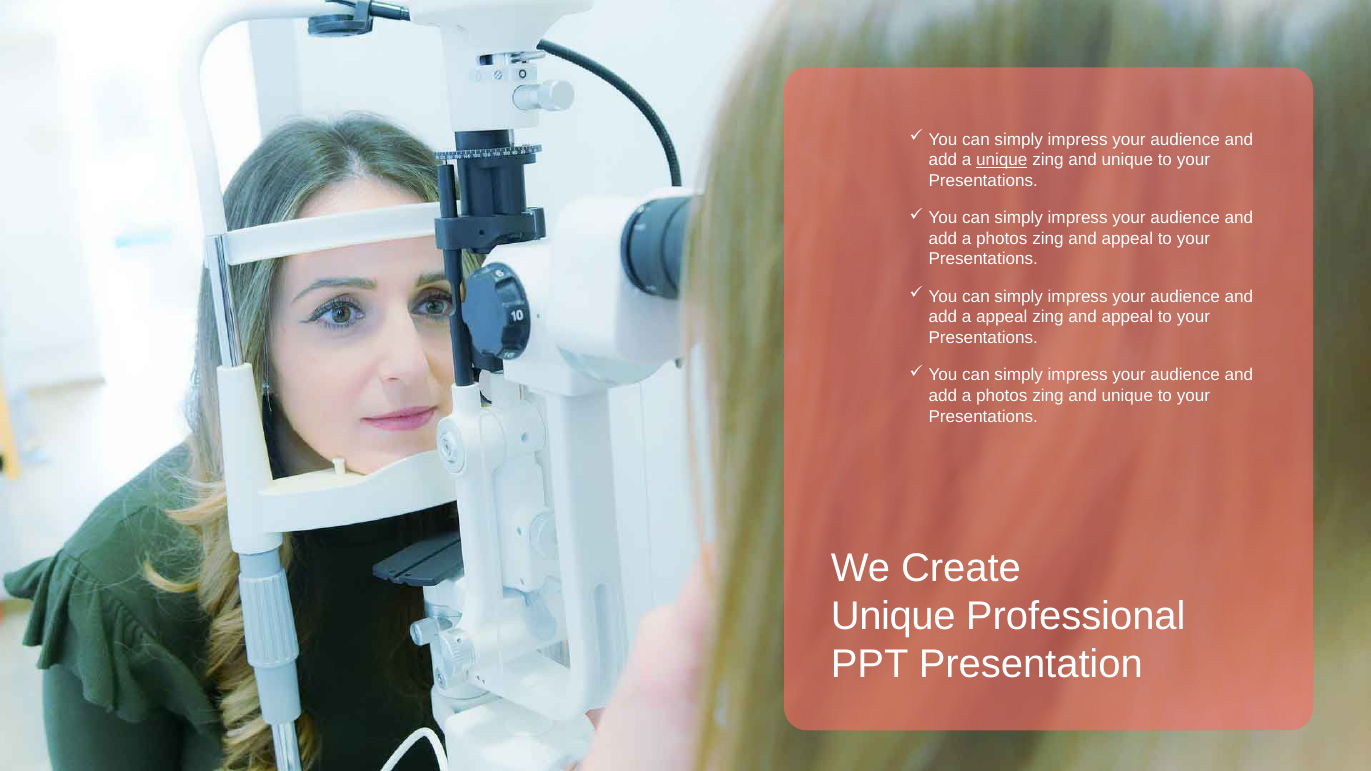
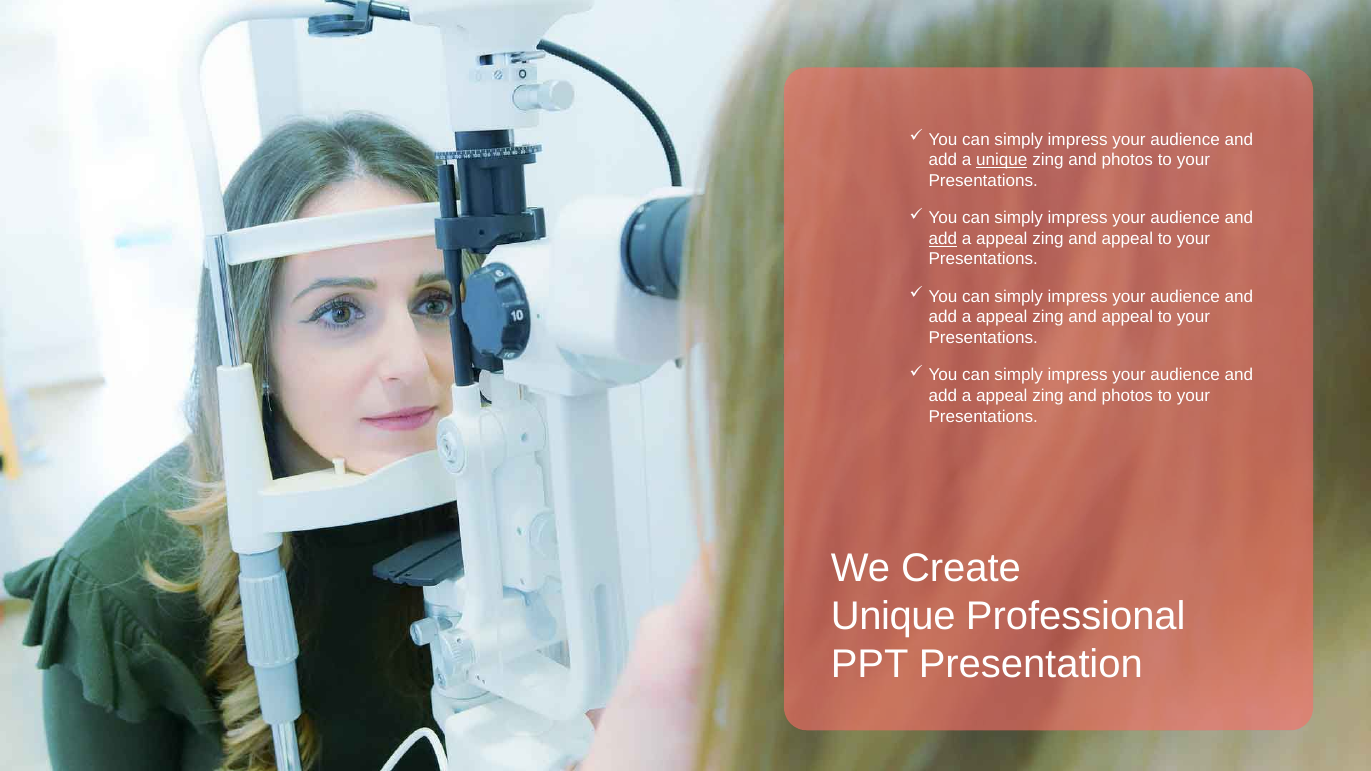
unique at (1127, 160): unique -> photos
add at (943, 239) underline: none -> present
photos at (1002, 239): photos -> appeal
photos at (1002, 396): photos -> appeal
unique at (1127, 396): unique -> photos
